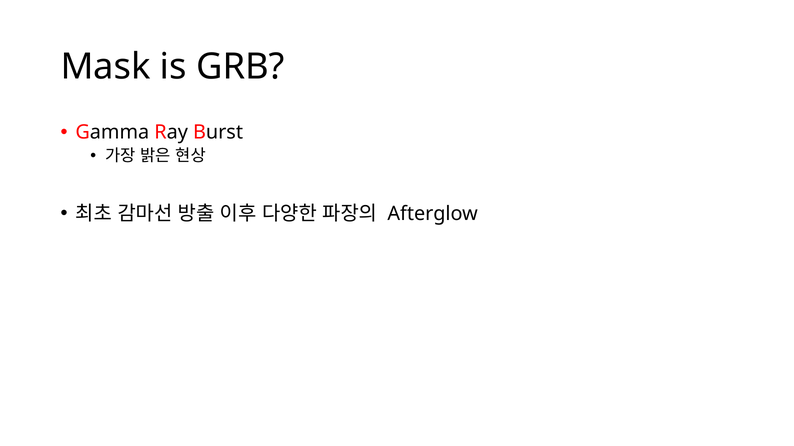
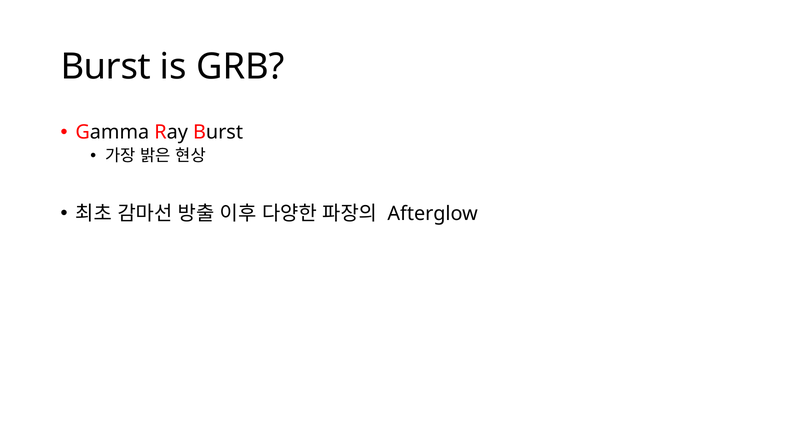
Mask at (106, 67): Mask -> Burst
